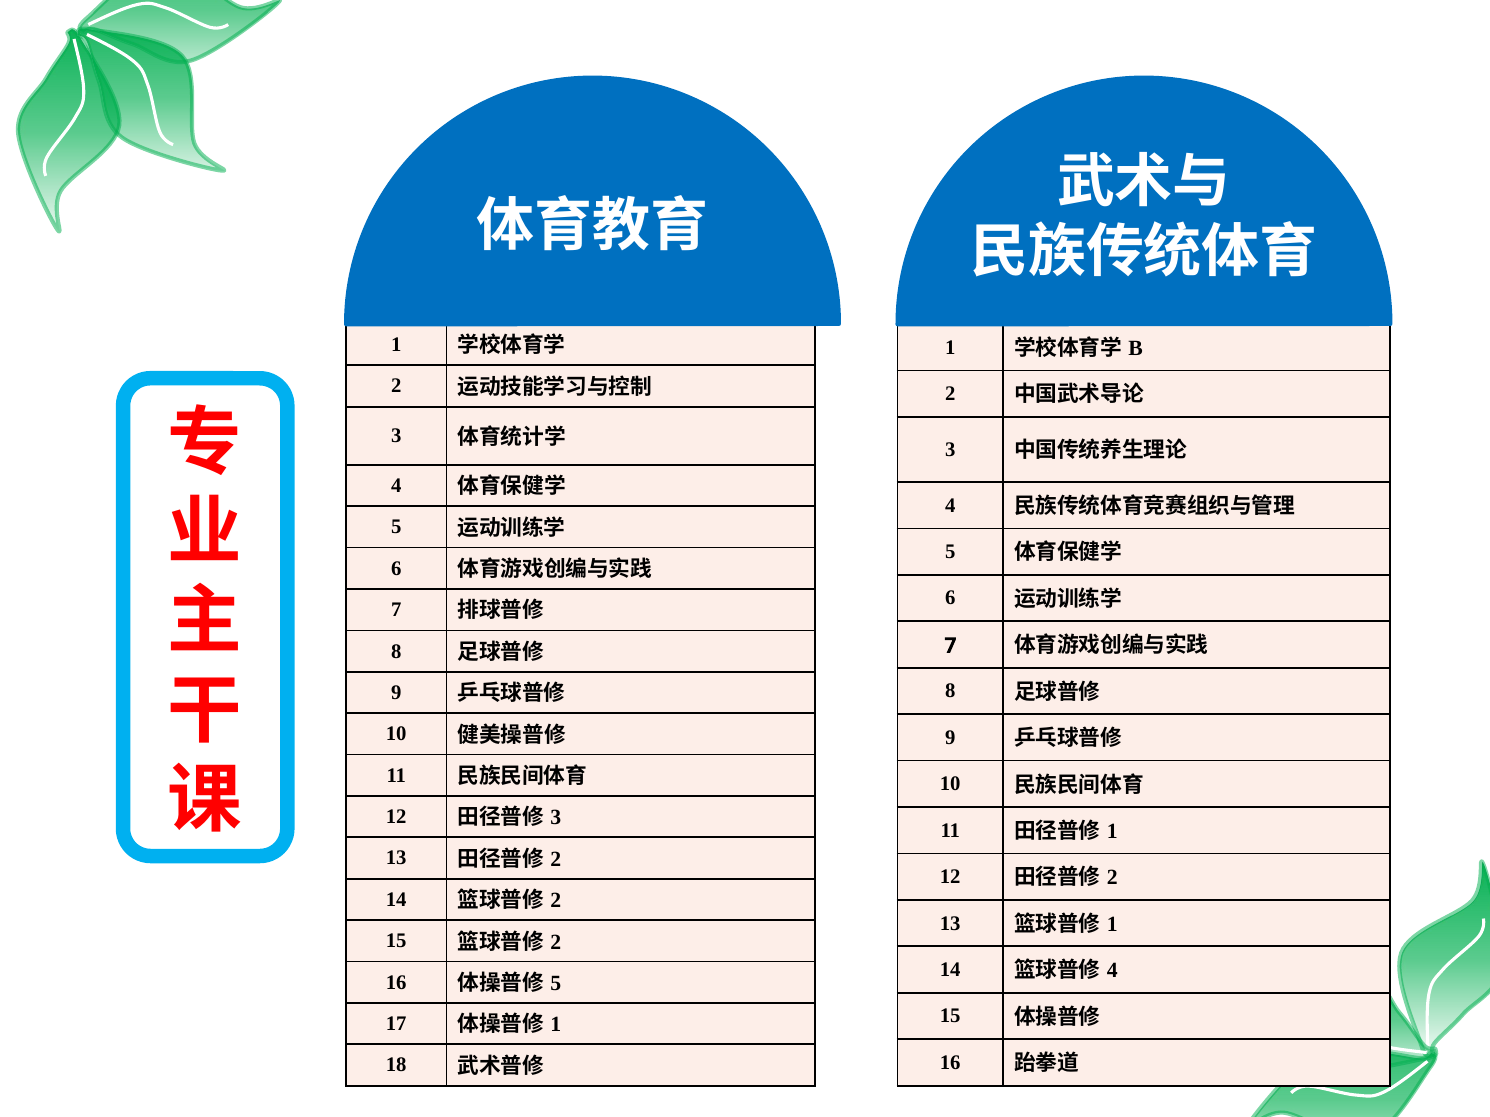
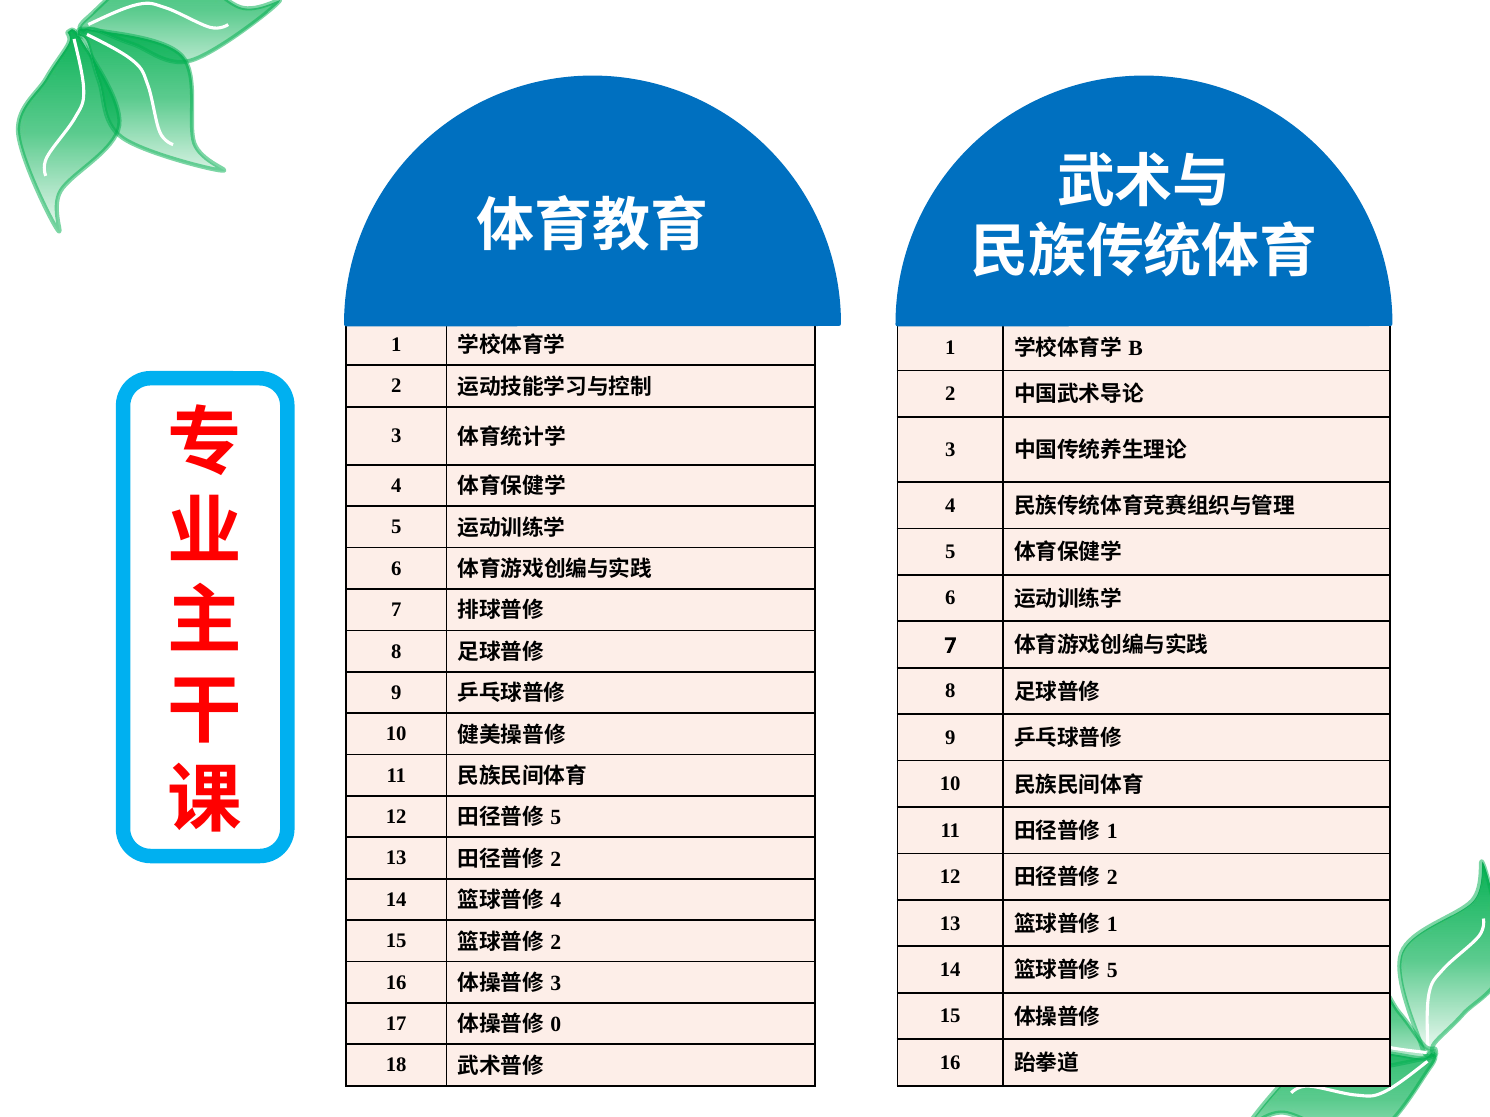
3 at (556, 818): 3 -> 5
2 at (556, 901): 2 -> 4
4 at (1112, 971): 4 -> 5
5 at (556, 984): 5 -> 3
1 at (556, 1025): 1 -> 0
